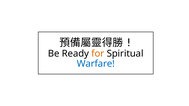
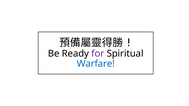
for colour: orange -> purple
